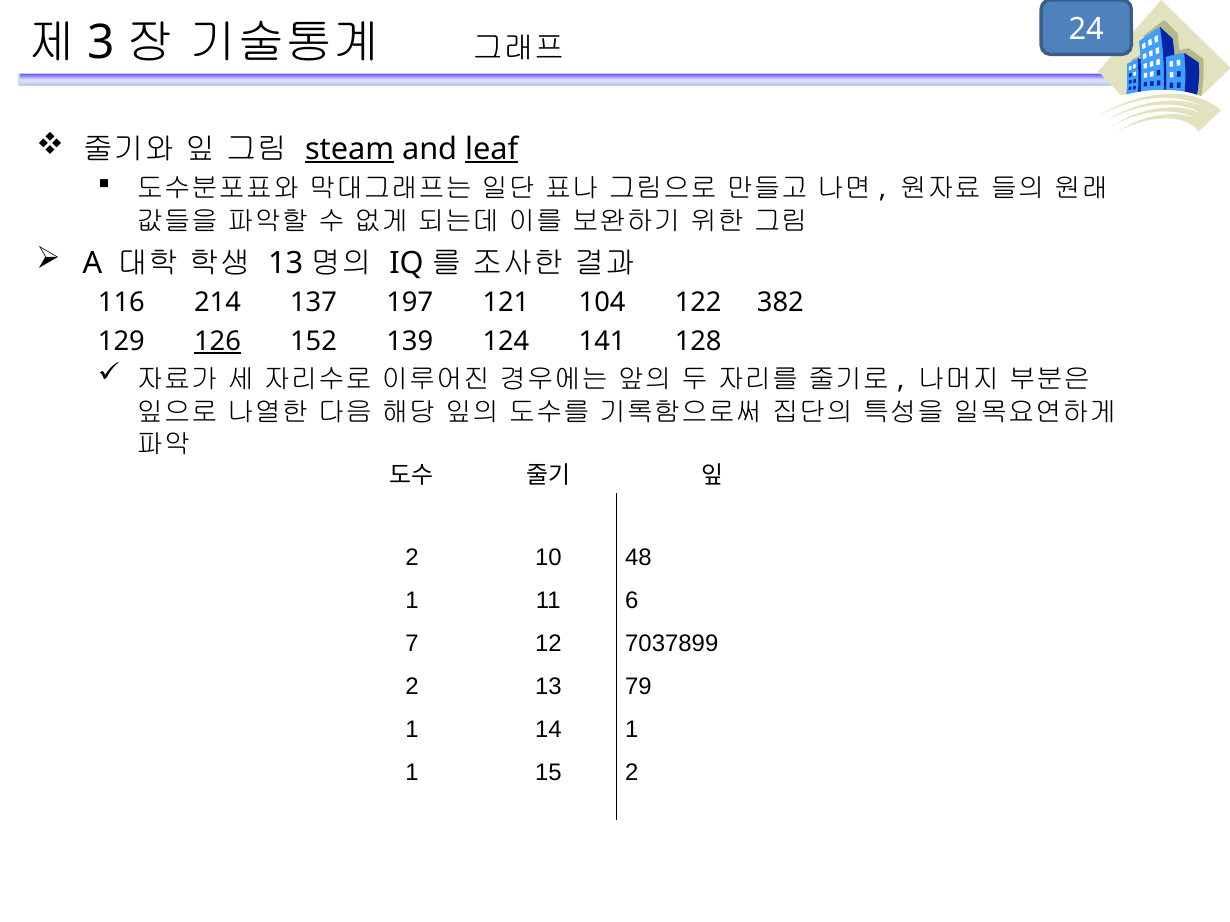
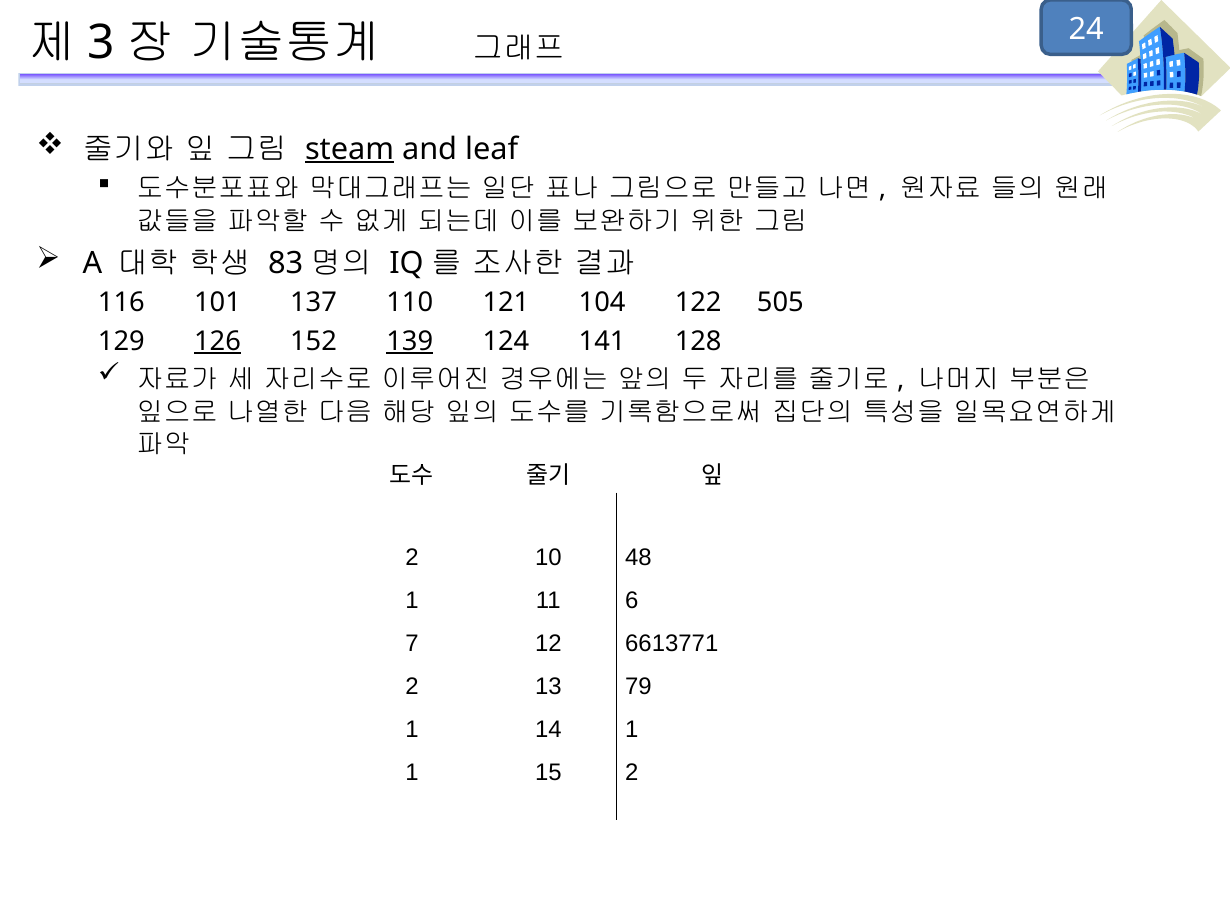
leaf underline: present -> none
13 at (286, 263): 13 -> 83
214: 214 -> 101
197: 197 -> 110
382: 382 -> 505
139 underline: none -> present
7037899: 7037899 -> 6613771
